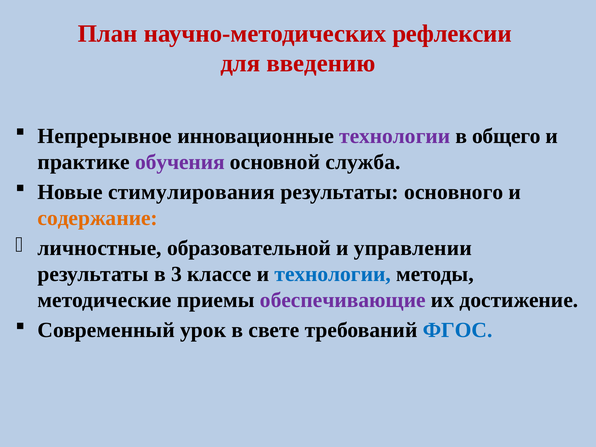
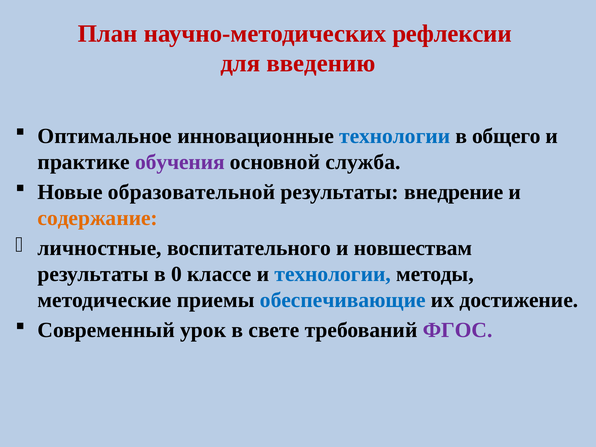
Непрерывное: Непрерывное -> Оптимальное
технологии at (395, 136) colour: purple -> blue
стимулирования: стимулирования -> образовательной
основного: основного -> внедрение
образовательной: образовательной -> воспитательного
управлении: управлении -> новшествам
3: 3 -> 0
обеспечивающие colour: purple -> blue
ФГОС colour: blue -> purple
